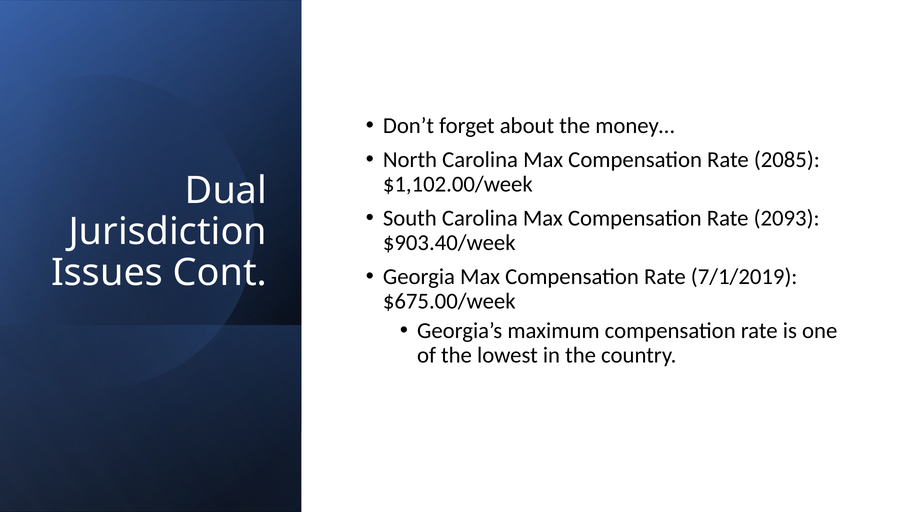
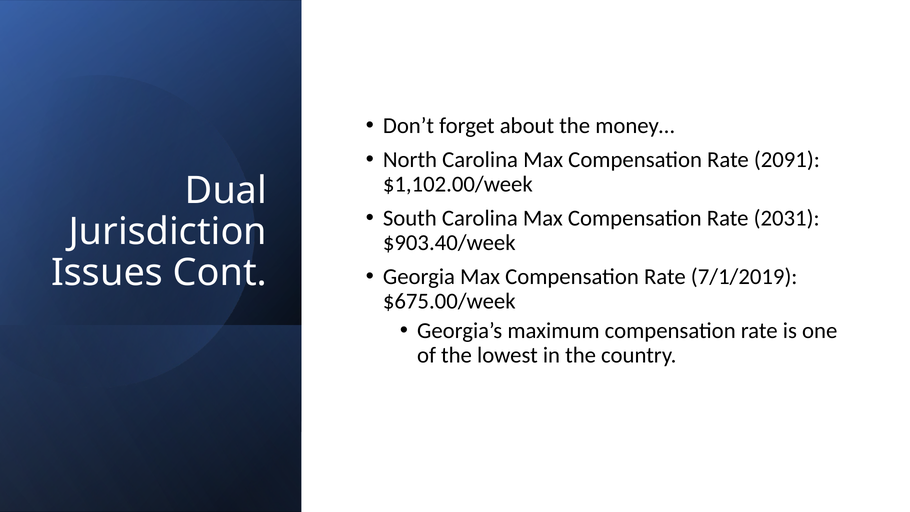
2085: 2085 -> 2091
2093: 2093 -> 2031
